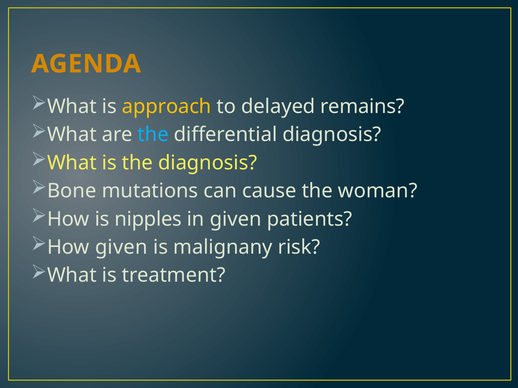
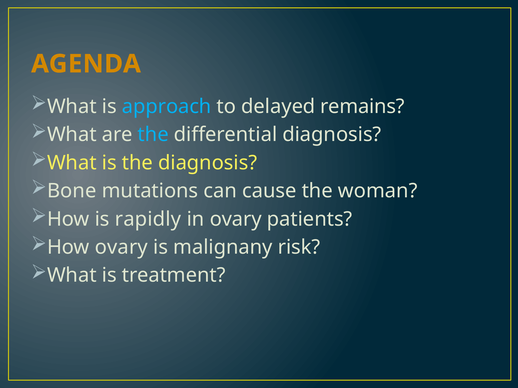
approach colour: yellow -> light blue
nipples: nipples -> rapidly
in given: given -> ovary
How given: given -> ovary
